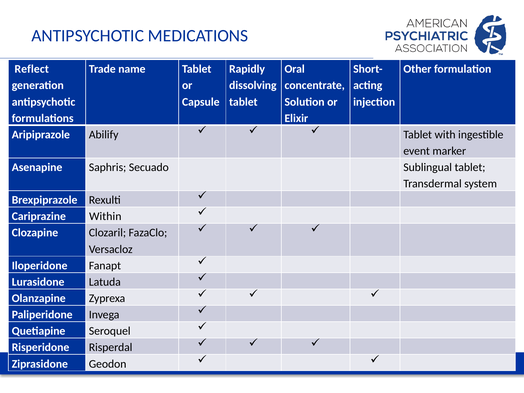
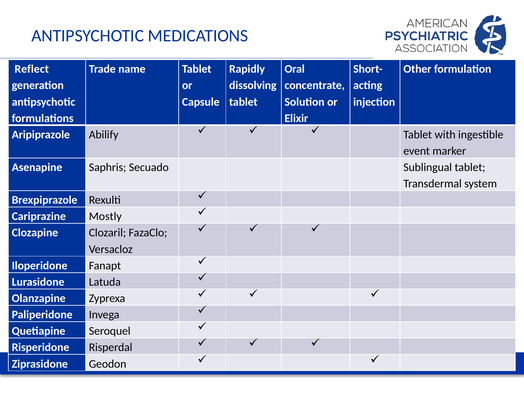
Within: Within -> Mostly
